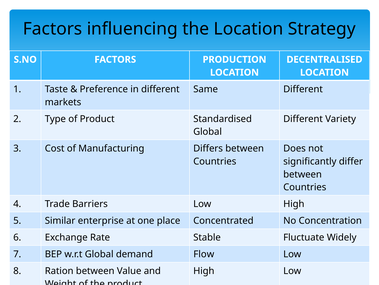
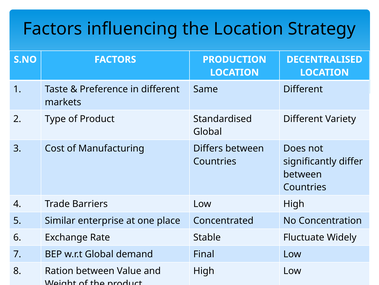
Flow: Flow -> Final
